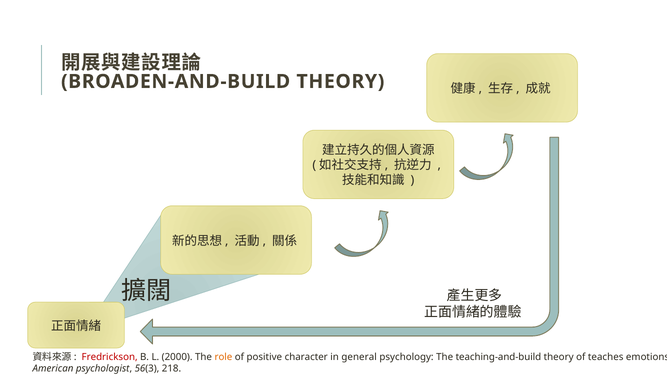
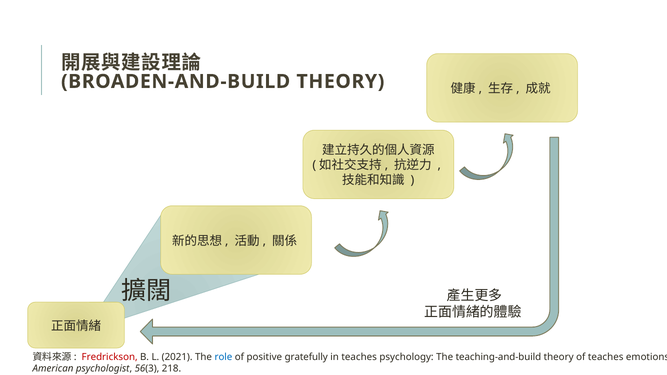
2000: 2000 -> 2021
role colour: orange -> blue
character: character -> gratefully
in general: general -> teaches
